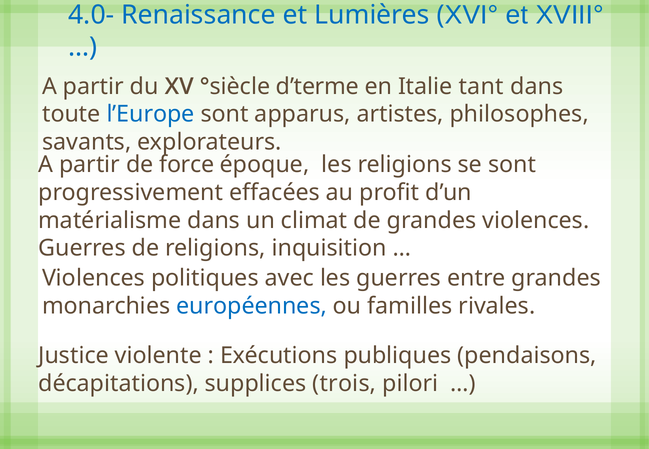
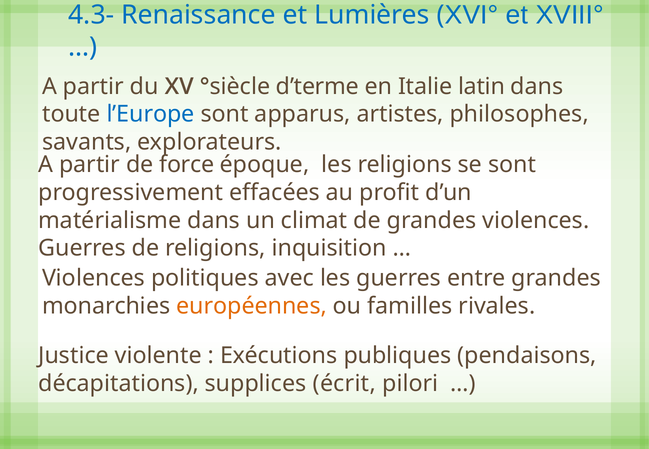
4.0-: 4.0- -> 4.3-
tant: tant -> latin
européennes colour: blue -> orange
trois: trois -> écrit
